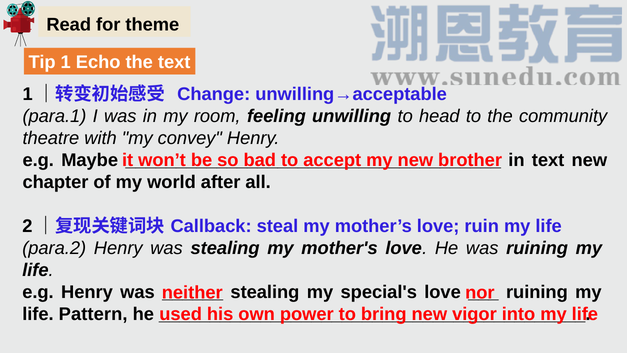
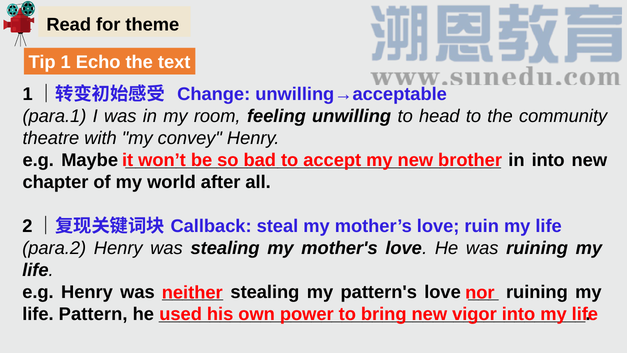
in text: text -> into
special's: special's -> pattern's
